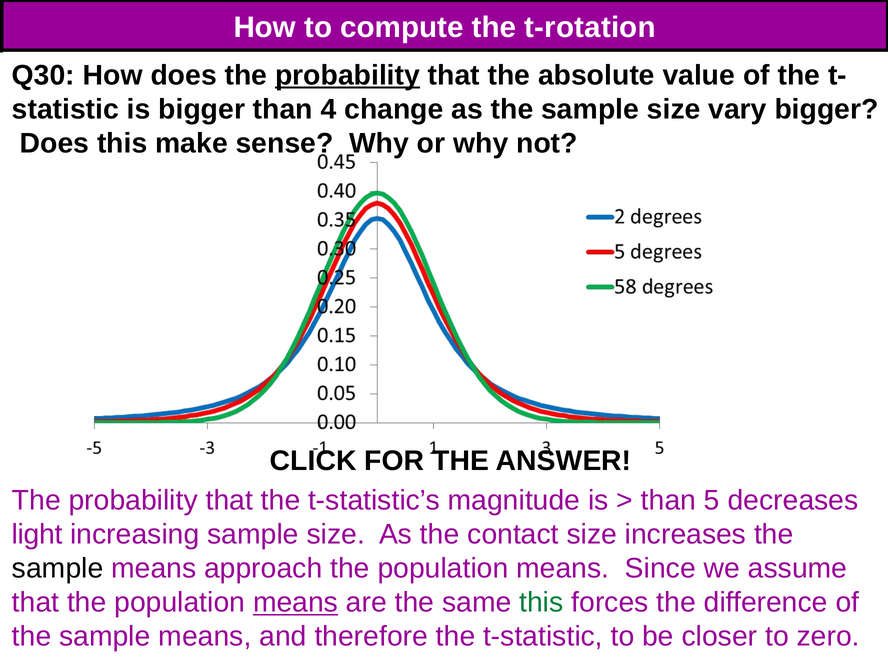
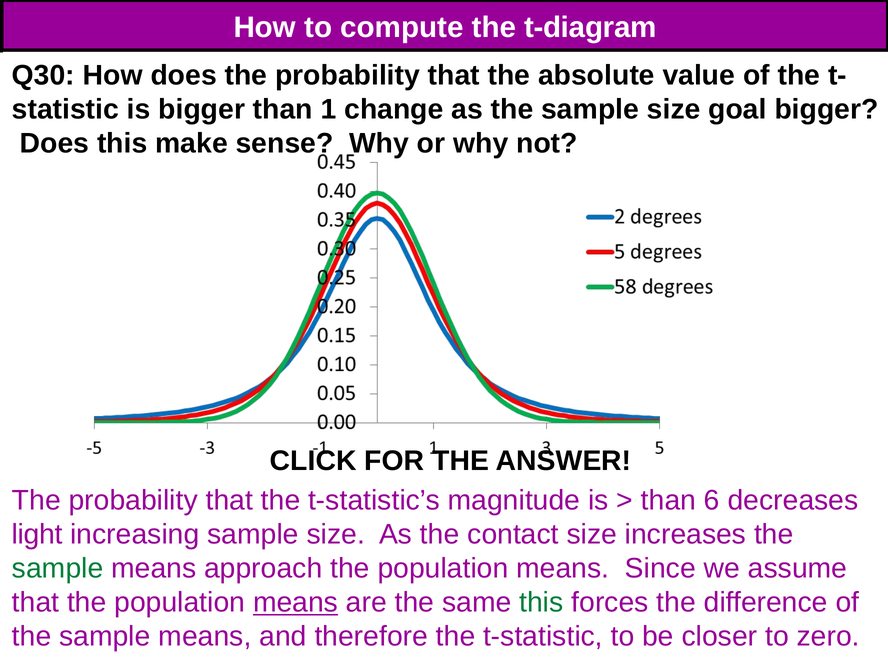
t-rotation: t-rotation -> t-diagram
probability at (348, 75) underline: present -> none
4: 4 -> 1
vary: vary -> goal
5: 5 -> 6
sample at (58, 568) colour: black -> green
